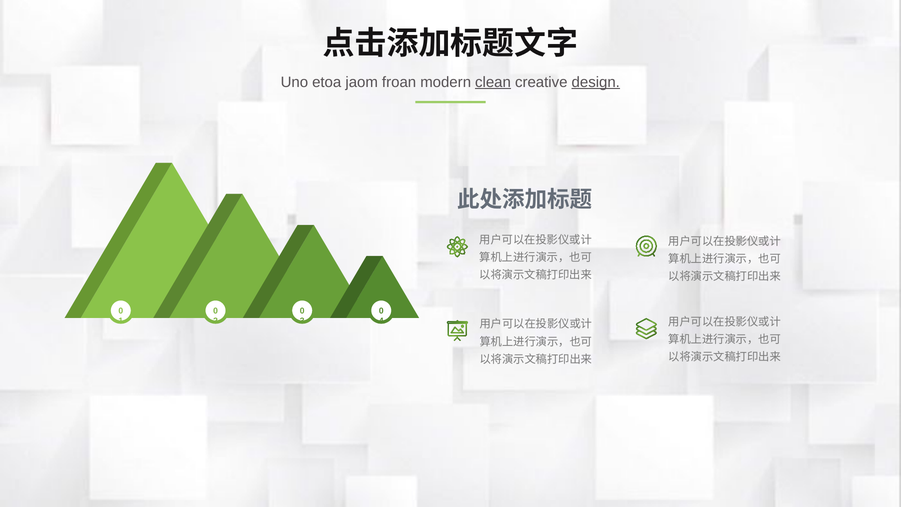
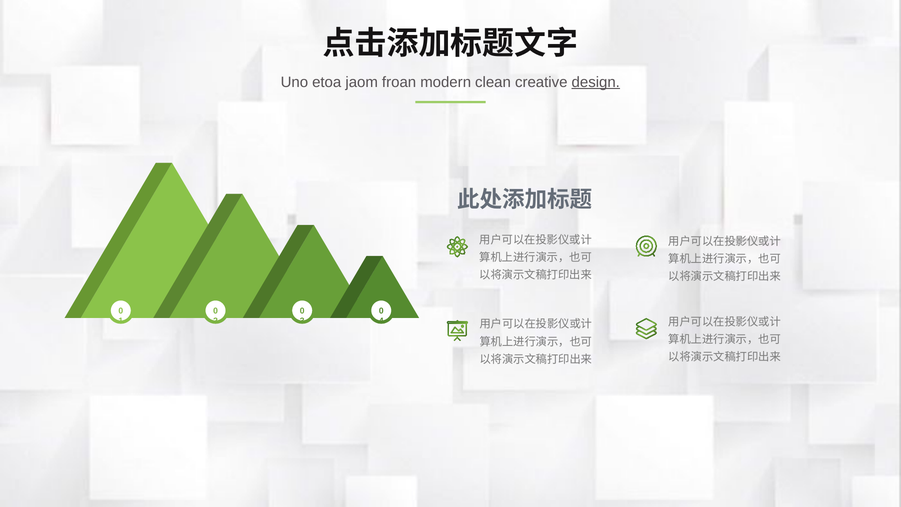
clean underline: present -> none
